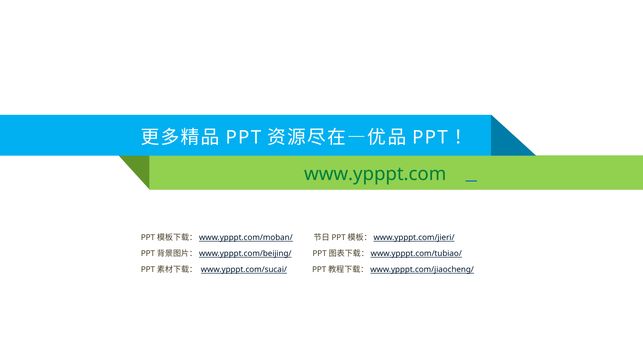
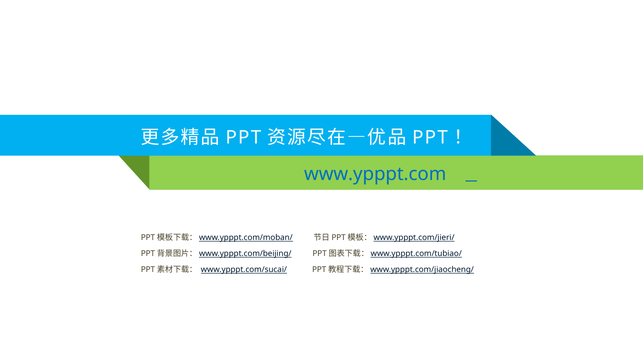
www.ypppt.com colour: green -> blue
